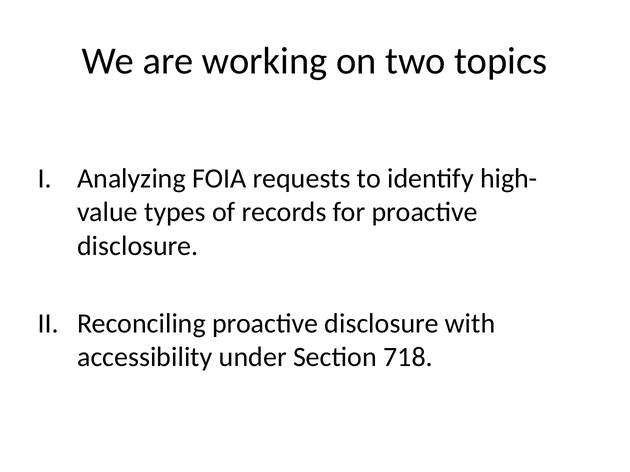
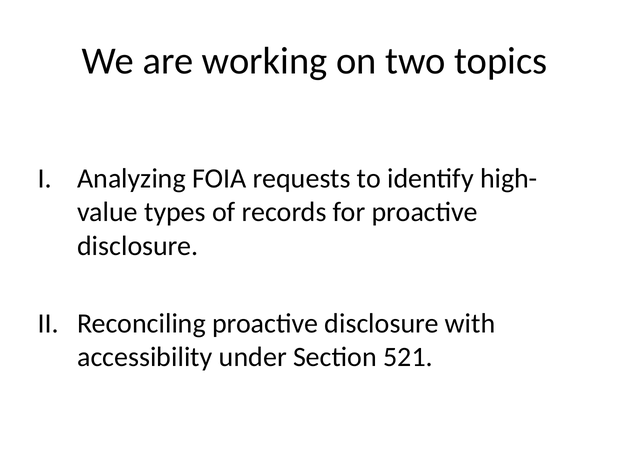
718: 718 -> 521
